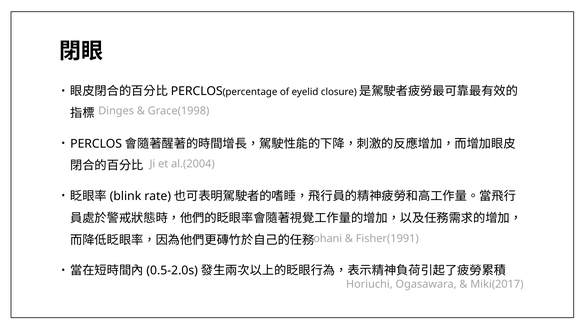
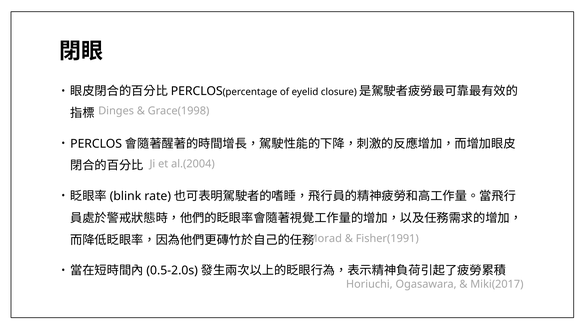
Lohani: Lohani -> Morad
